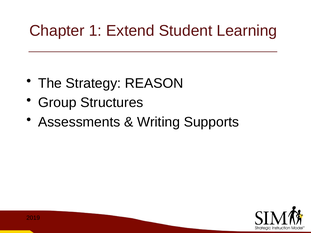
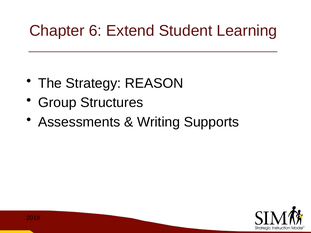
1: 1 -> 6
